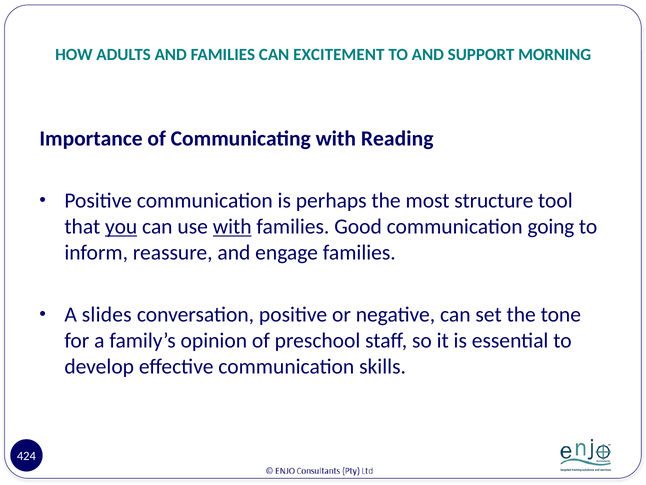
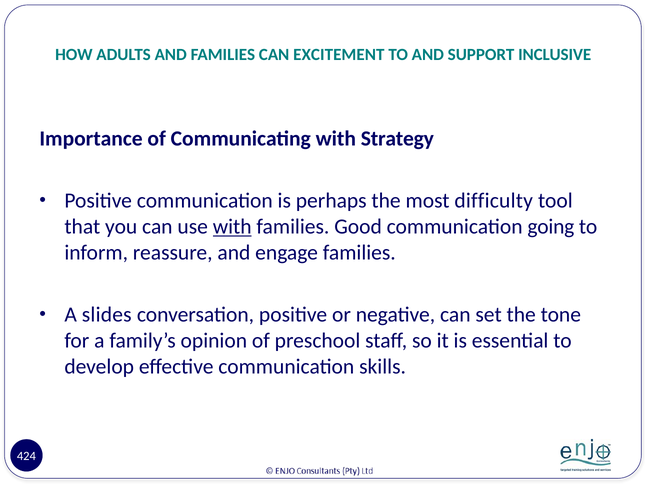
MORNING: MORNING -> INCLUSIVE
Reading: Reading -> Strategy
structure: structure -> difficulty
you underline: present -> none
